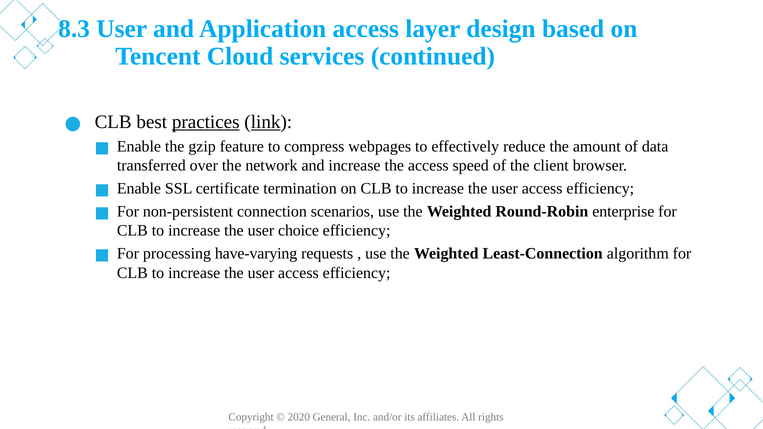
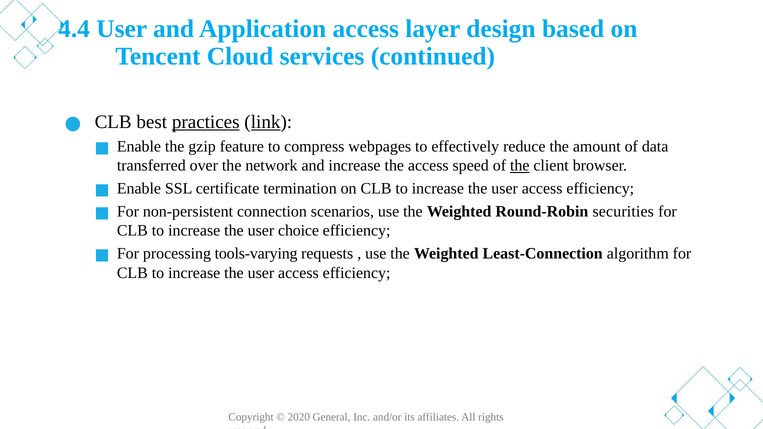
8.3: 8.3 -> 4.4
the at (520, 166) underline: none -> present
enterprise: enterprise -> securities
have-varying: have-varying -> tools-varying
